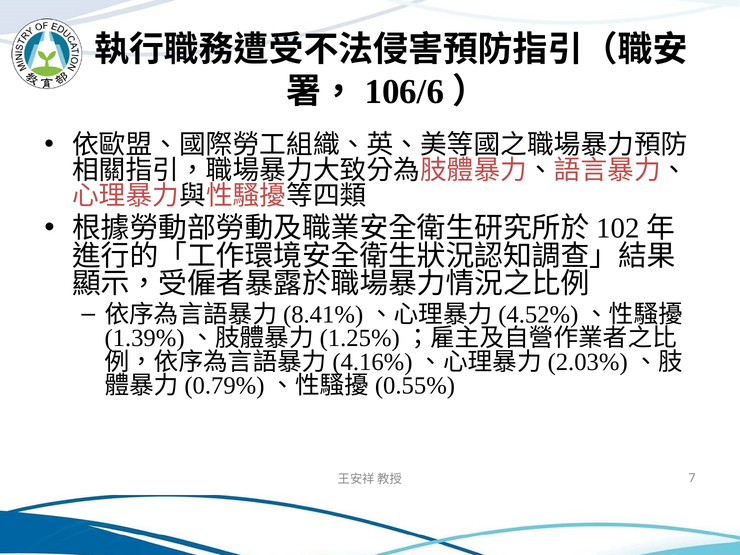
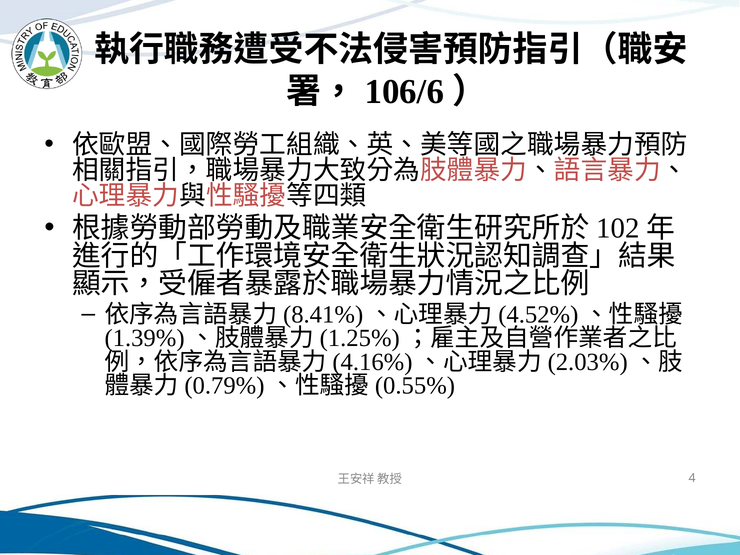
7: 7 -> 4
